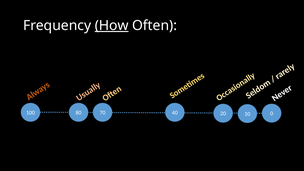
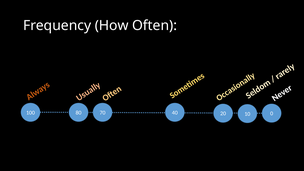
How underline: present -> none
